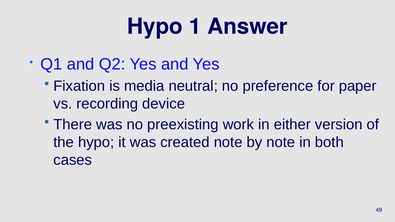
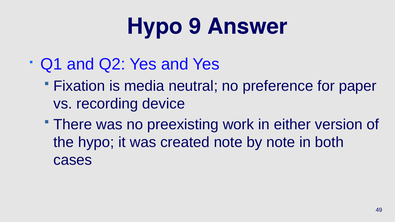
1: 1 -> 9
